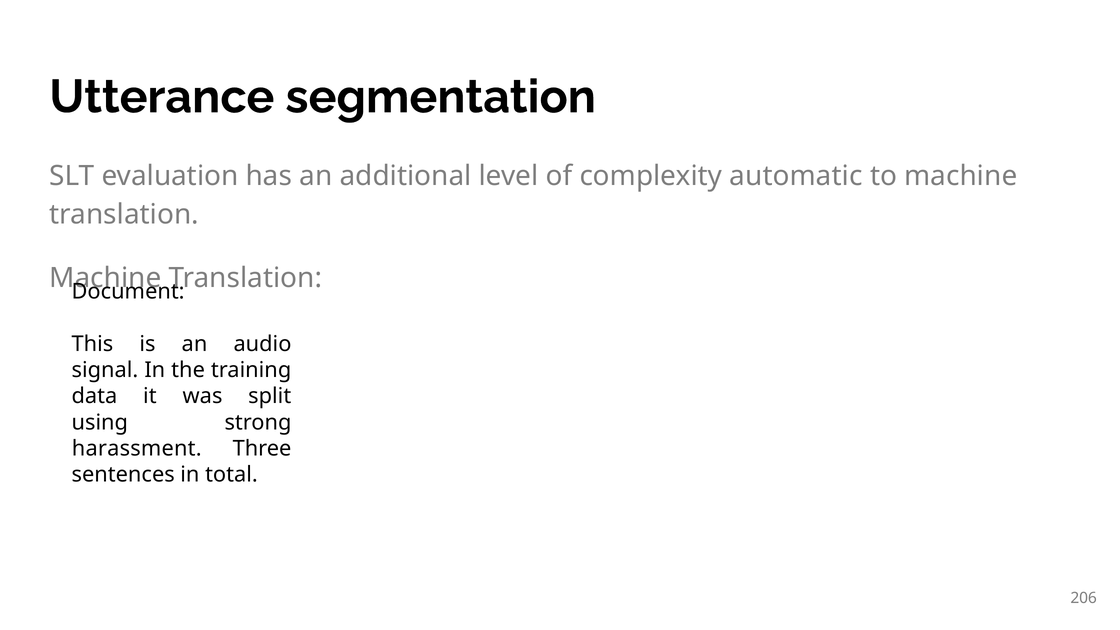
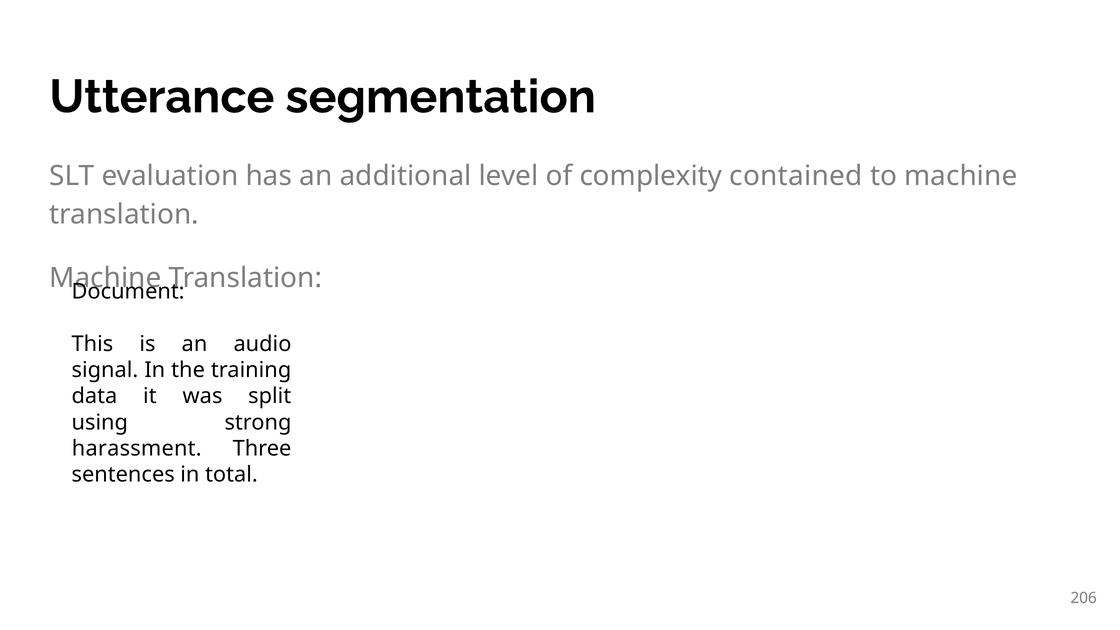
automatic: automatic -> contained
